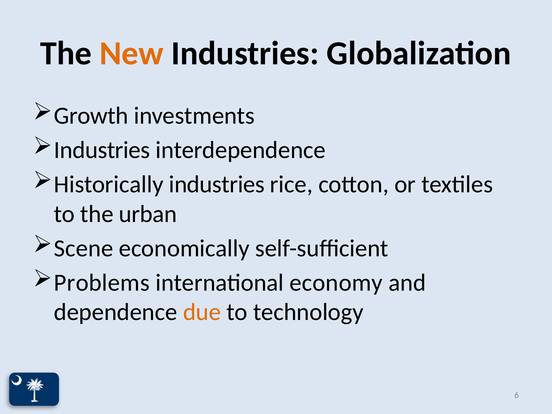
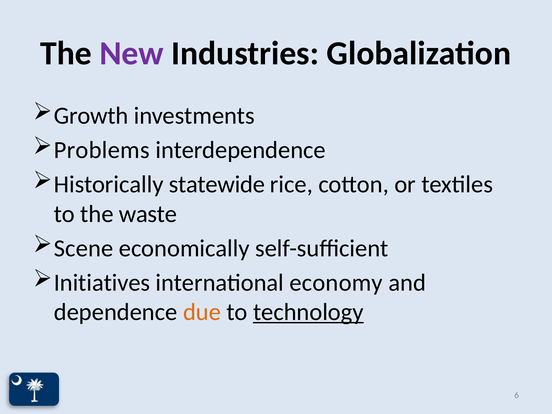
New colour: orange -> purple
Industries at (102, 150): Industries -> Problems
Historically industries: industries -> statewide
urban: urban -> waste
Problems: Problems -> Initiatives
technology underline: none -> present
